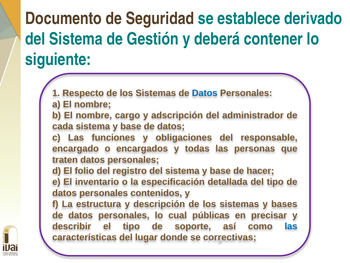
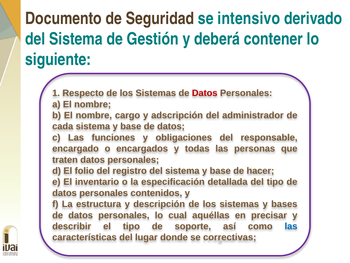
establece: establece -> intensivo
Datos at (205, 93) colour: blue -> red
públicas: públicas -> aquéllas
